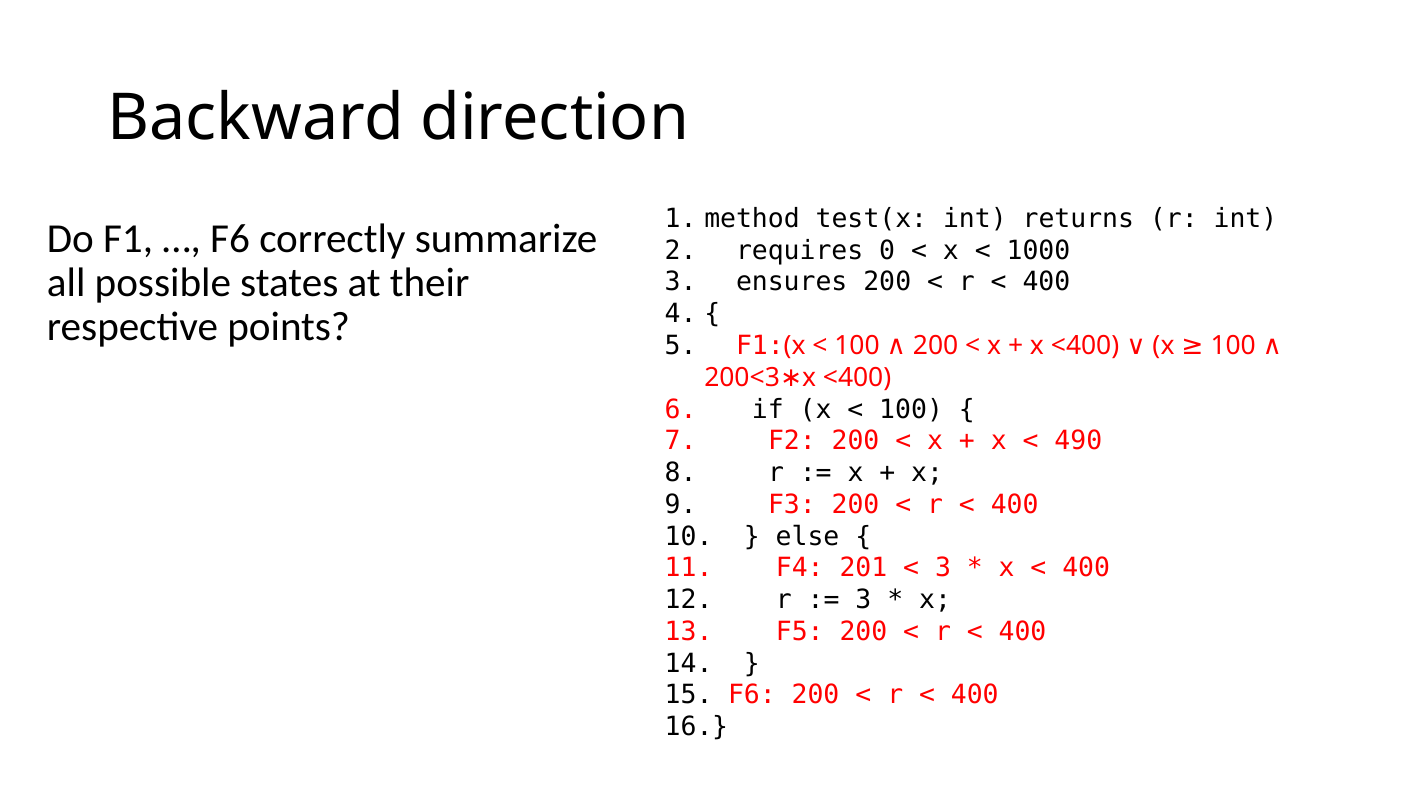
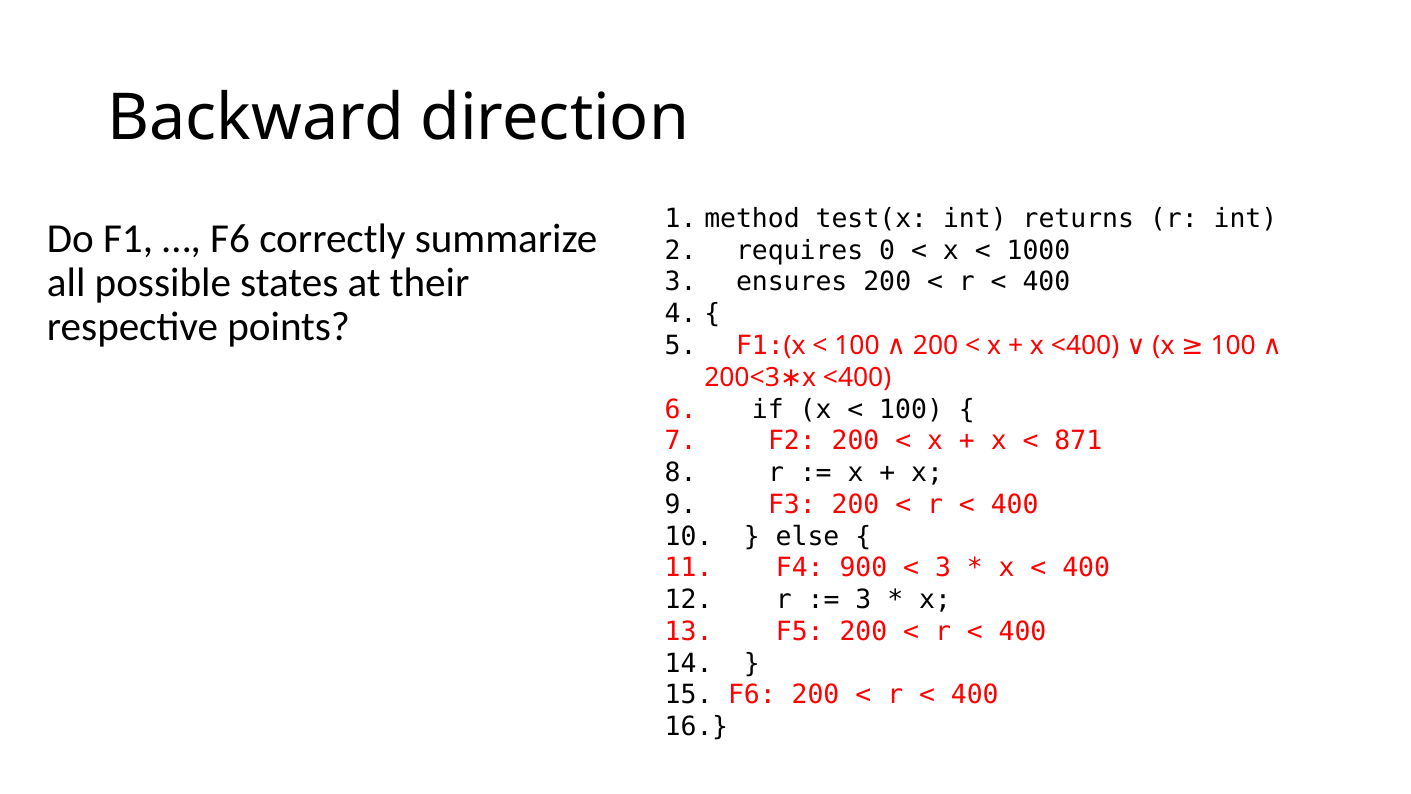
490: 490 -> 871
201: 201 -> 900
